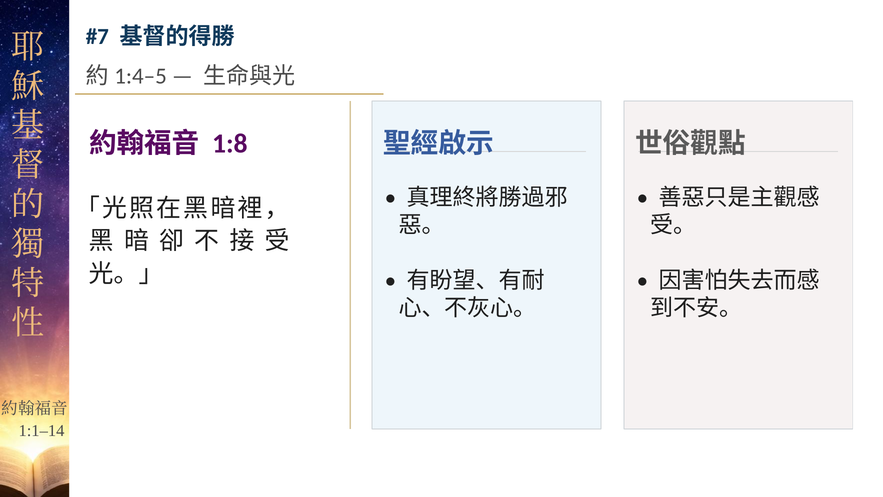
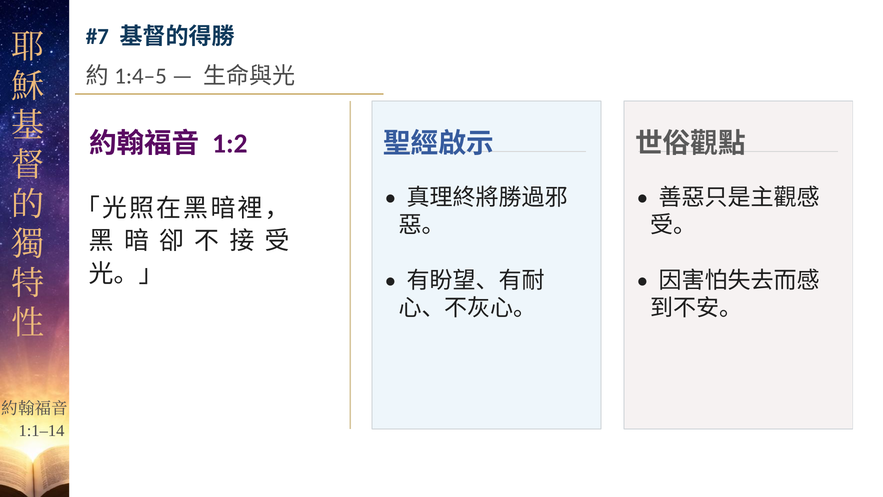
1:8: 1:8 -> 1:2
